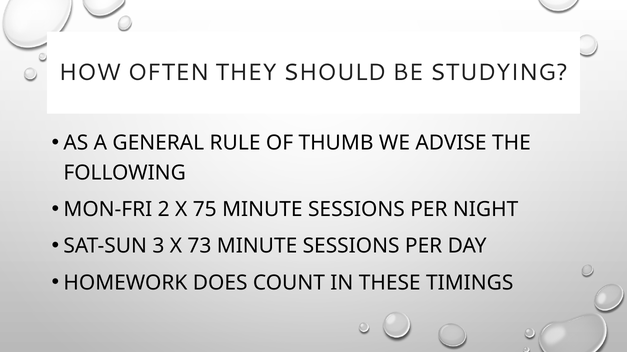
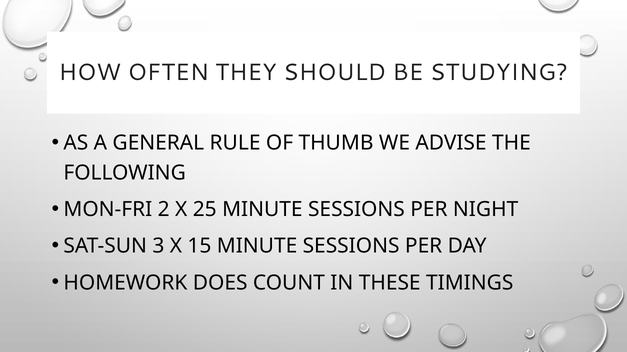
75: 75 -> 25
73: 73 -> 15
